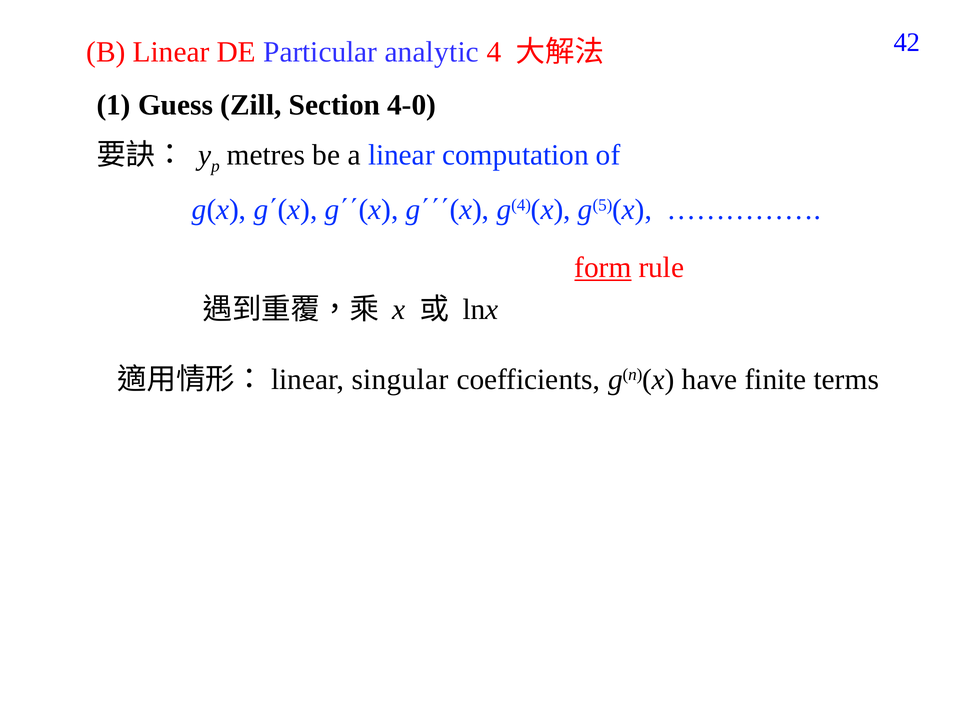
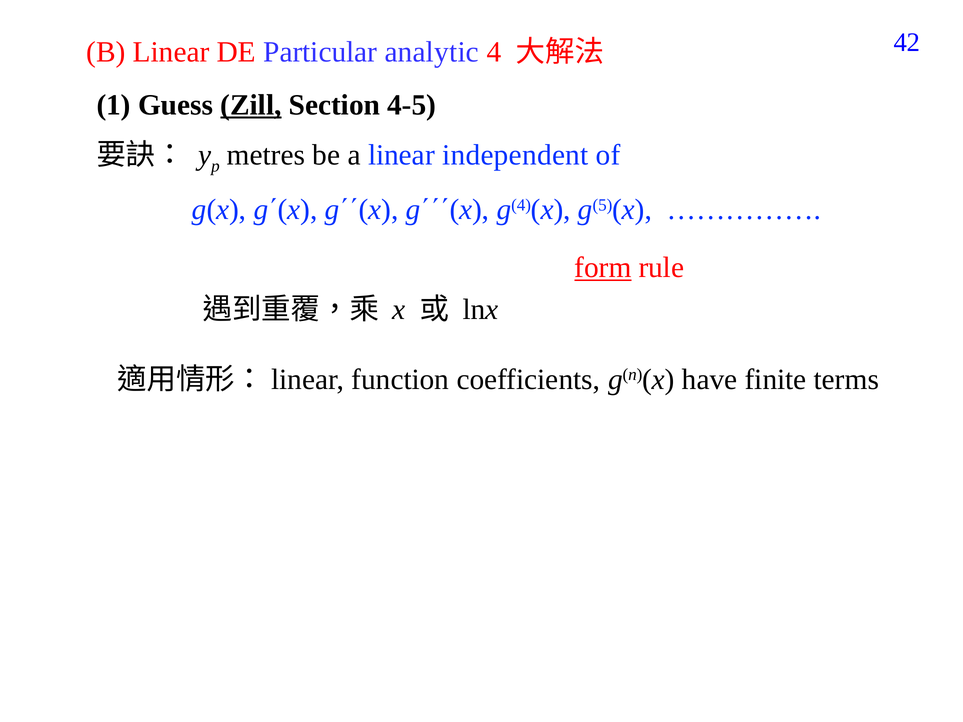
Zill underline: none -> present
4-0: 4-0 -> 4-5
computation: computation -> independent
singular: singular -> function
